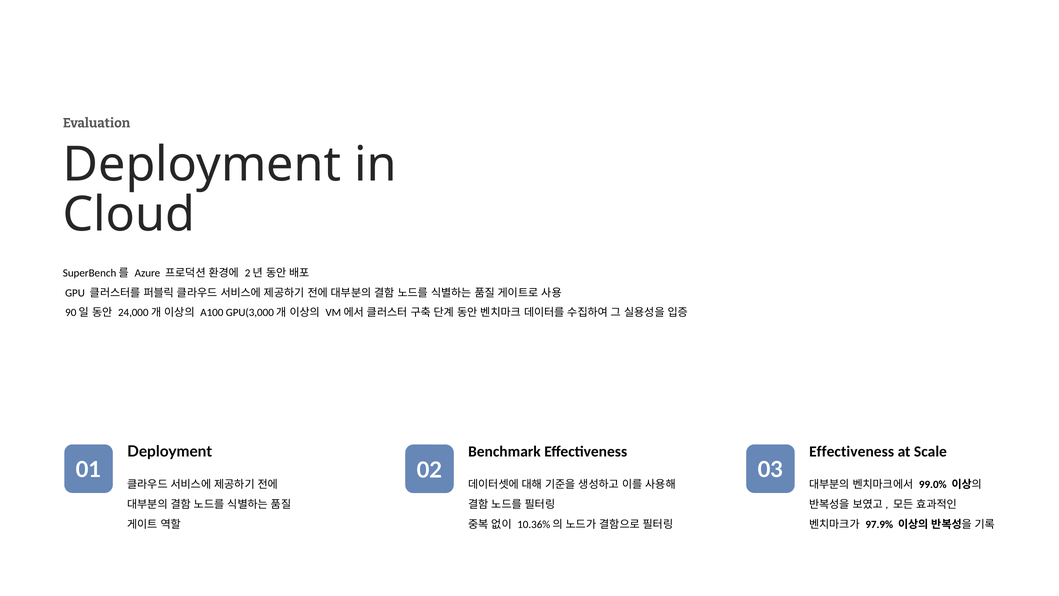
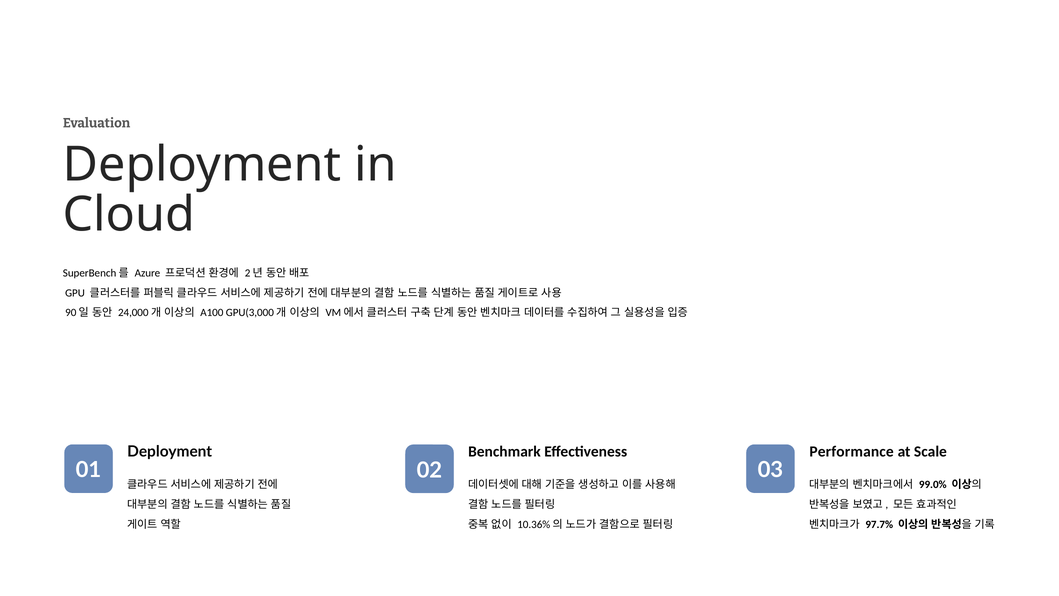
Effectiveness at (852, 451): Effectiveness -> Performance
97.9%: 97.9% -> 97.7%
